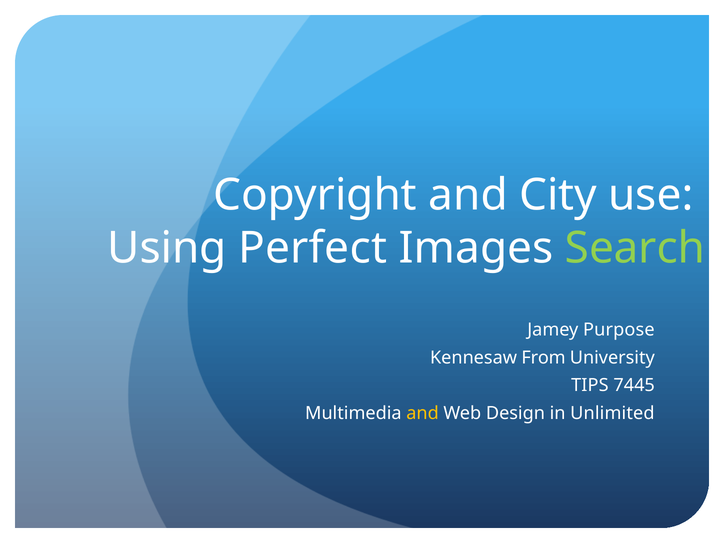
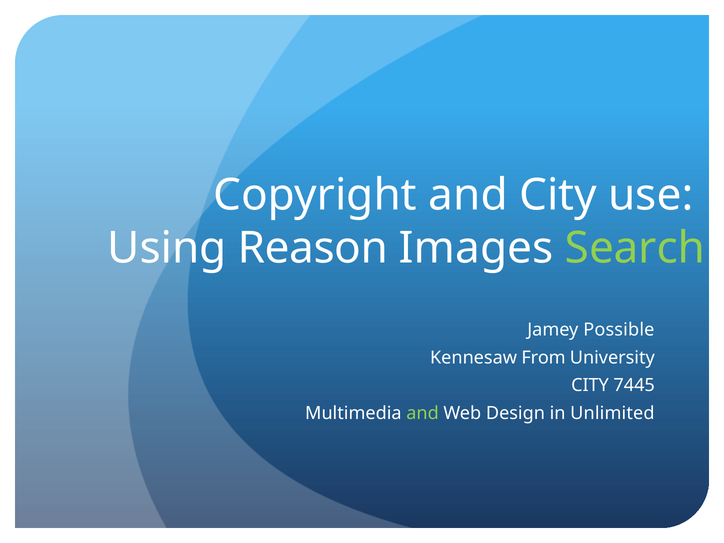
Perfect: Perfect -> Reason
Purpose: Purpose -> Possible
TIPS at (590, 385): TIPS -> CITY
and at (423, 413) colour: yellow -> light green
